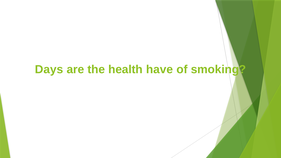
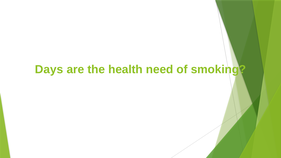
have: have -> need
